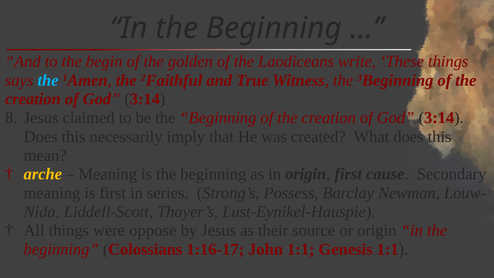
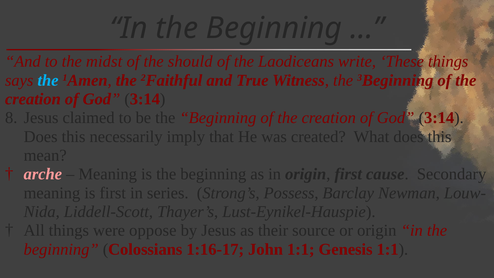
begin: begin -> midst
golden: golden -> should
arche colour: yellow -> pink
